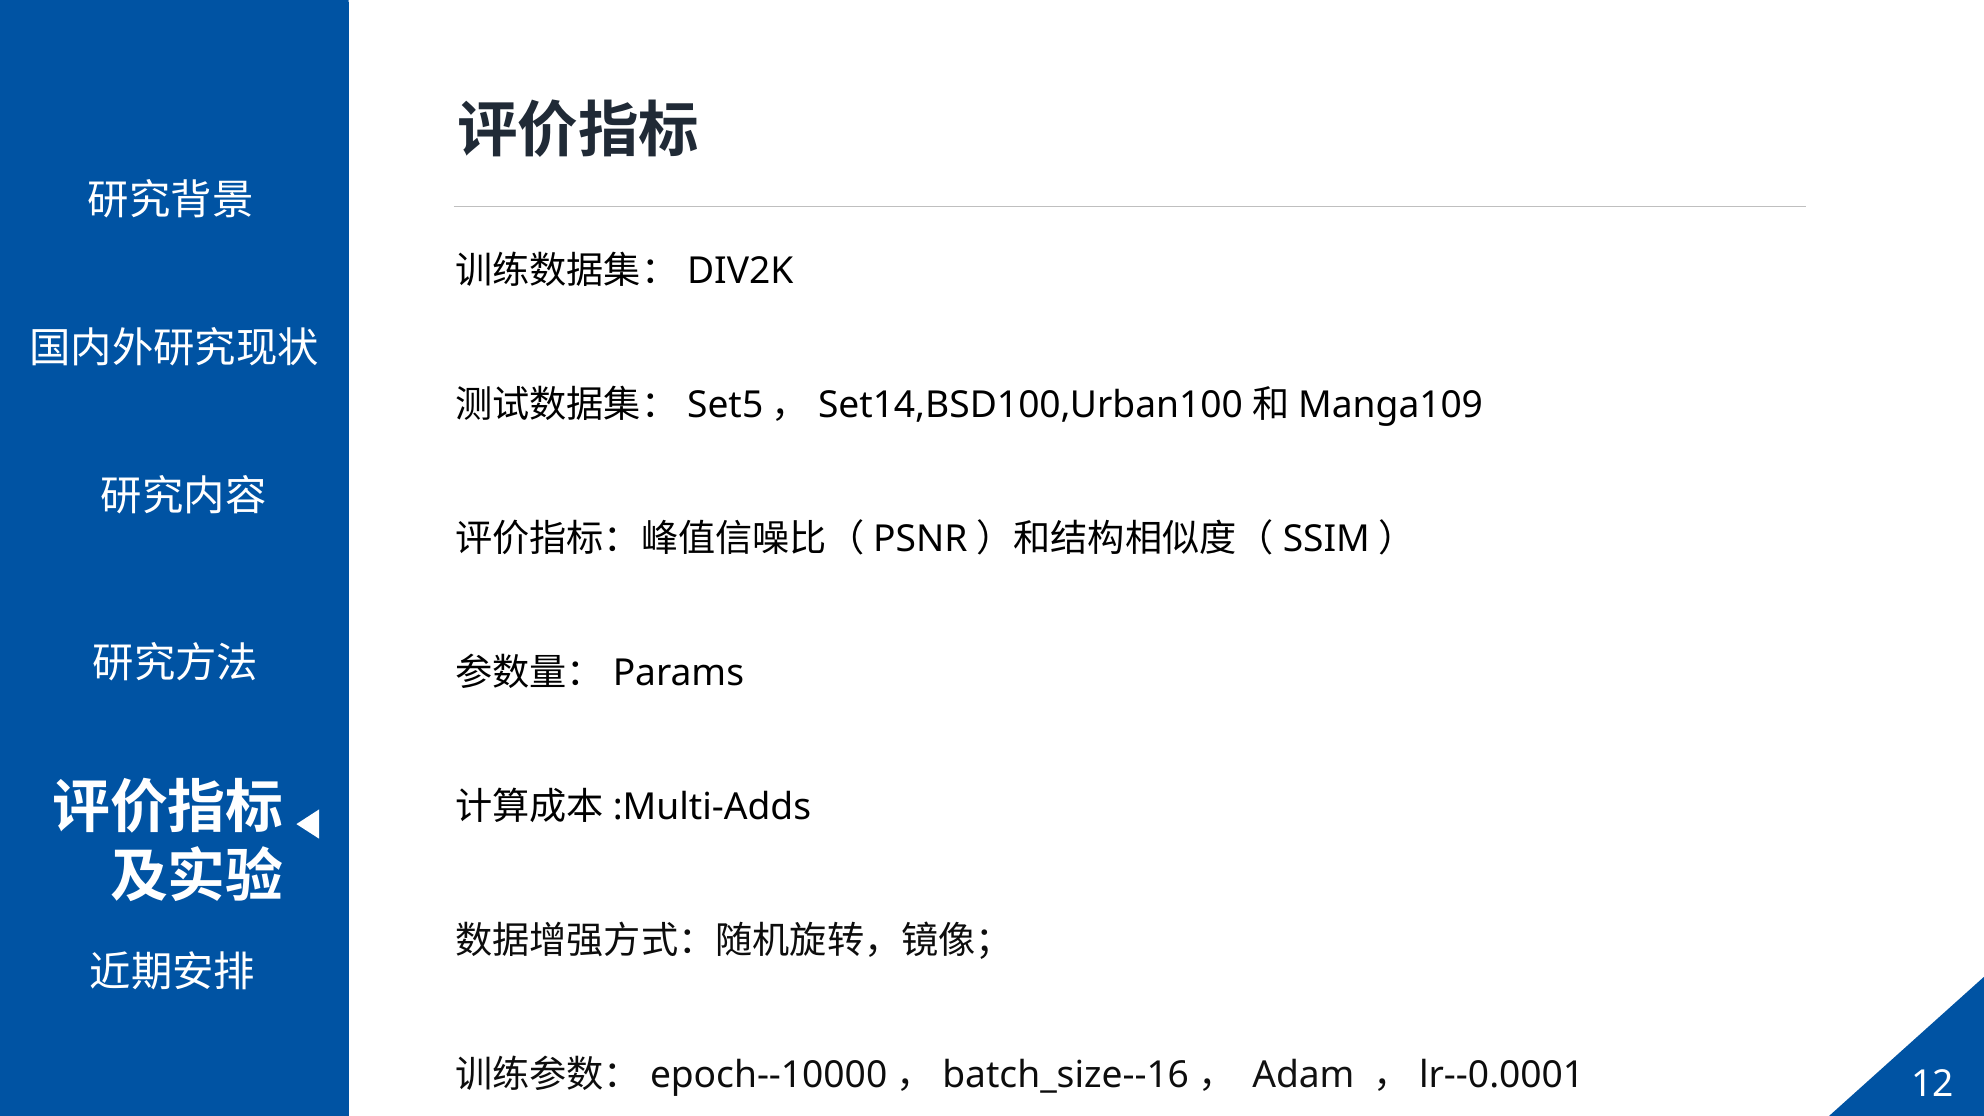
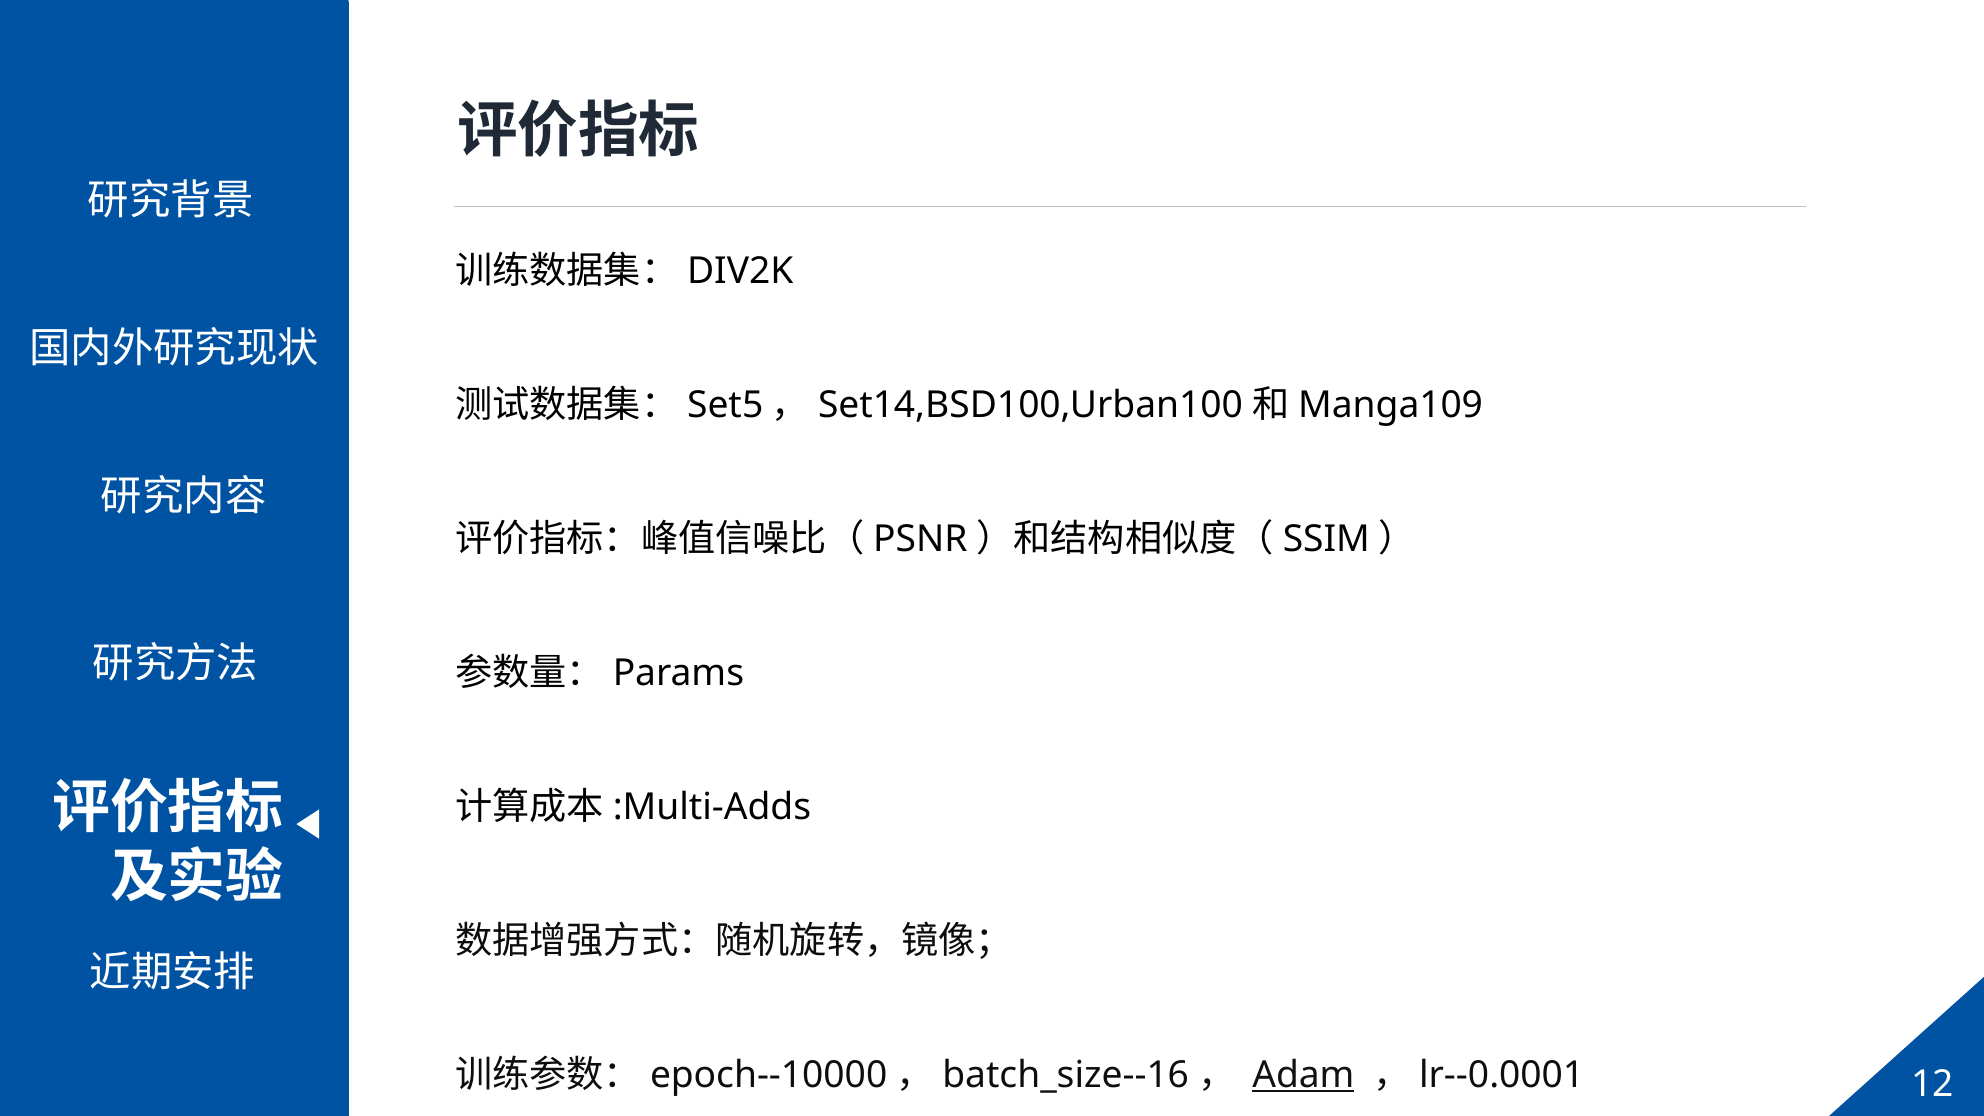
Adam underline: none -> present
